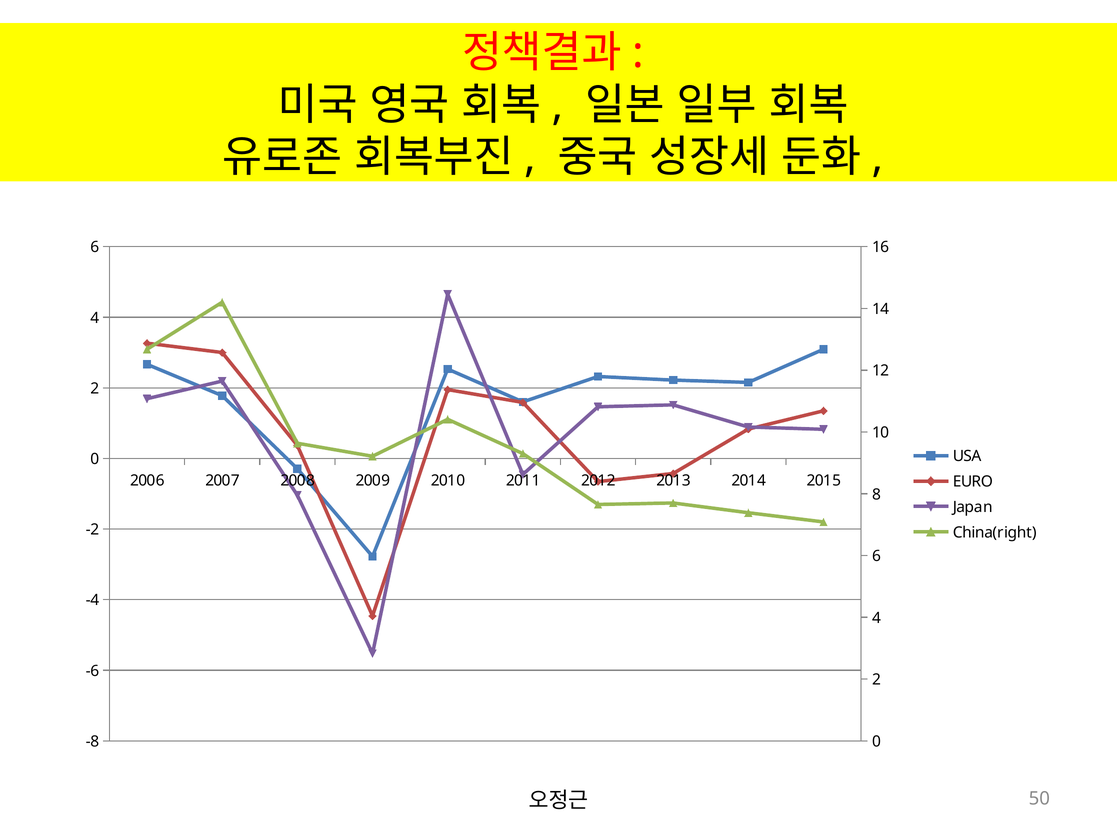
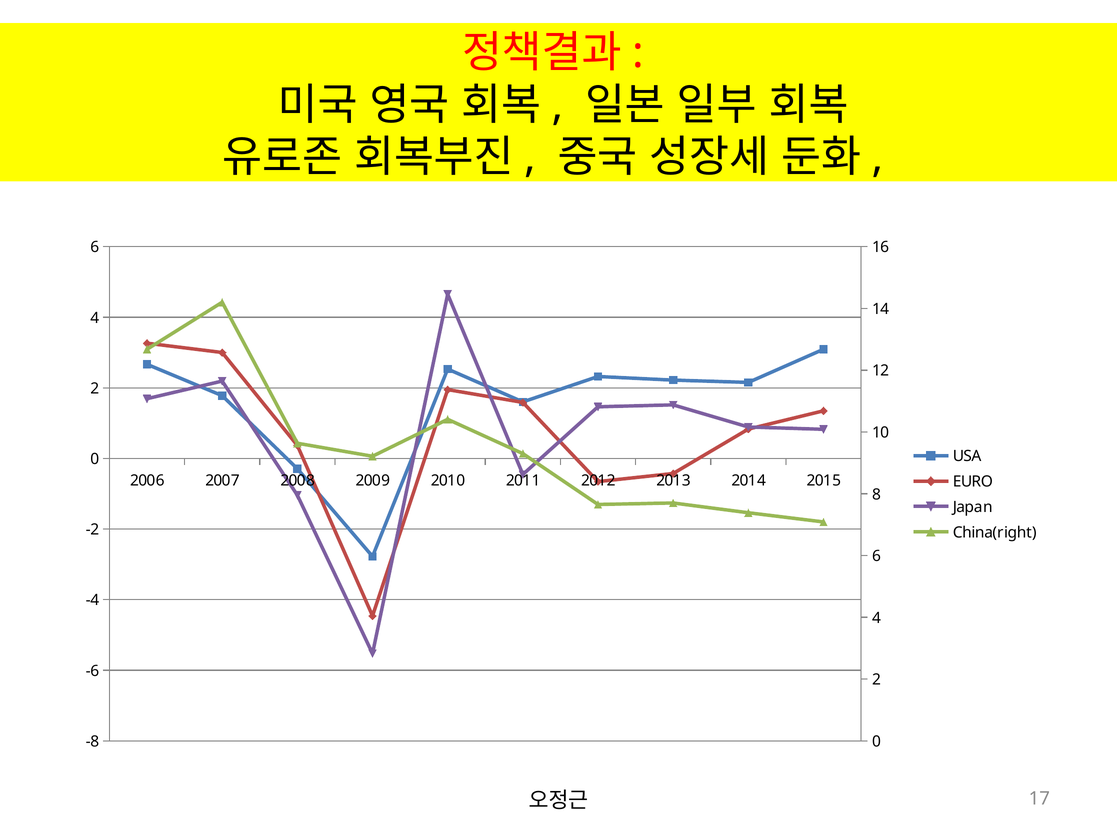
50: 50 -> 17
